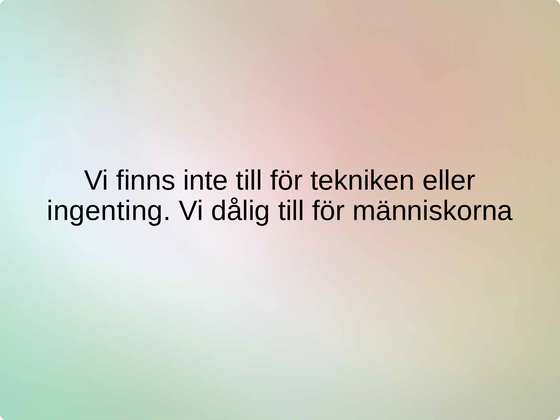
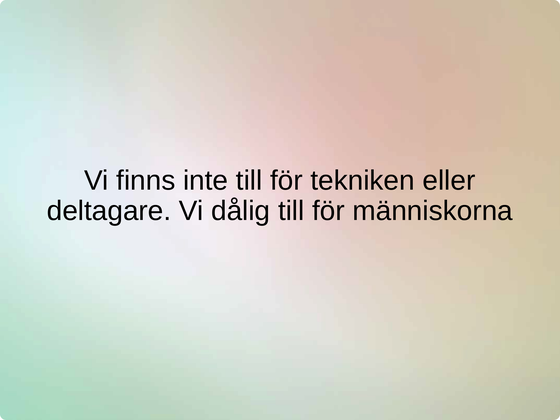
ingenting: ingenting -> deltagare
